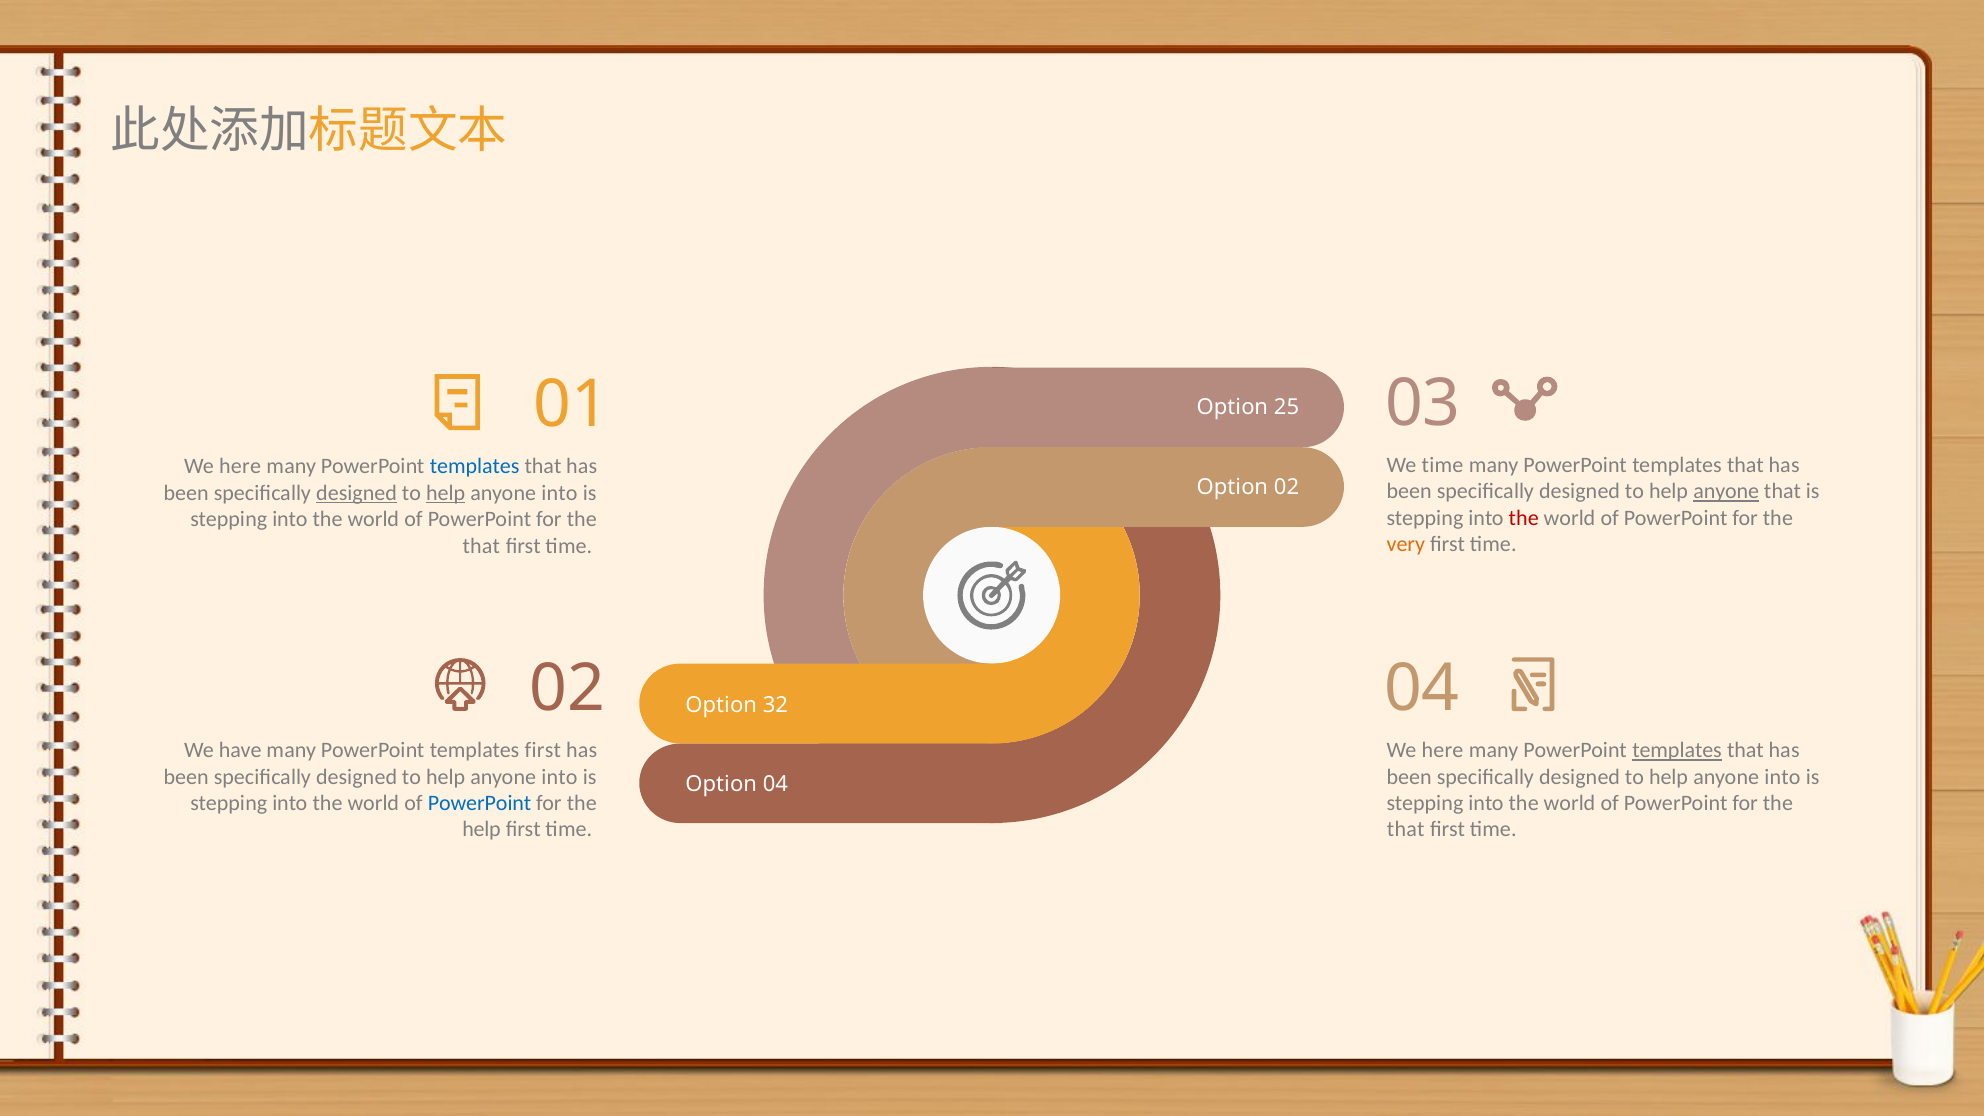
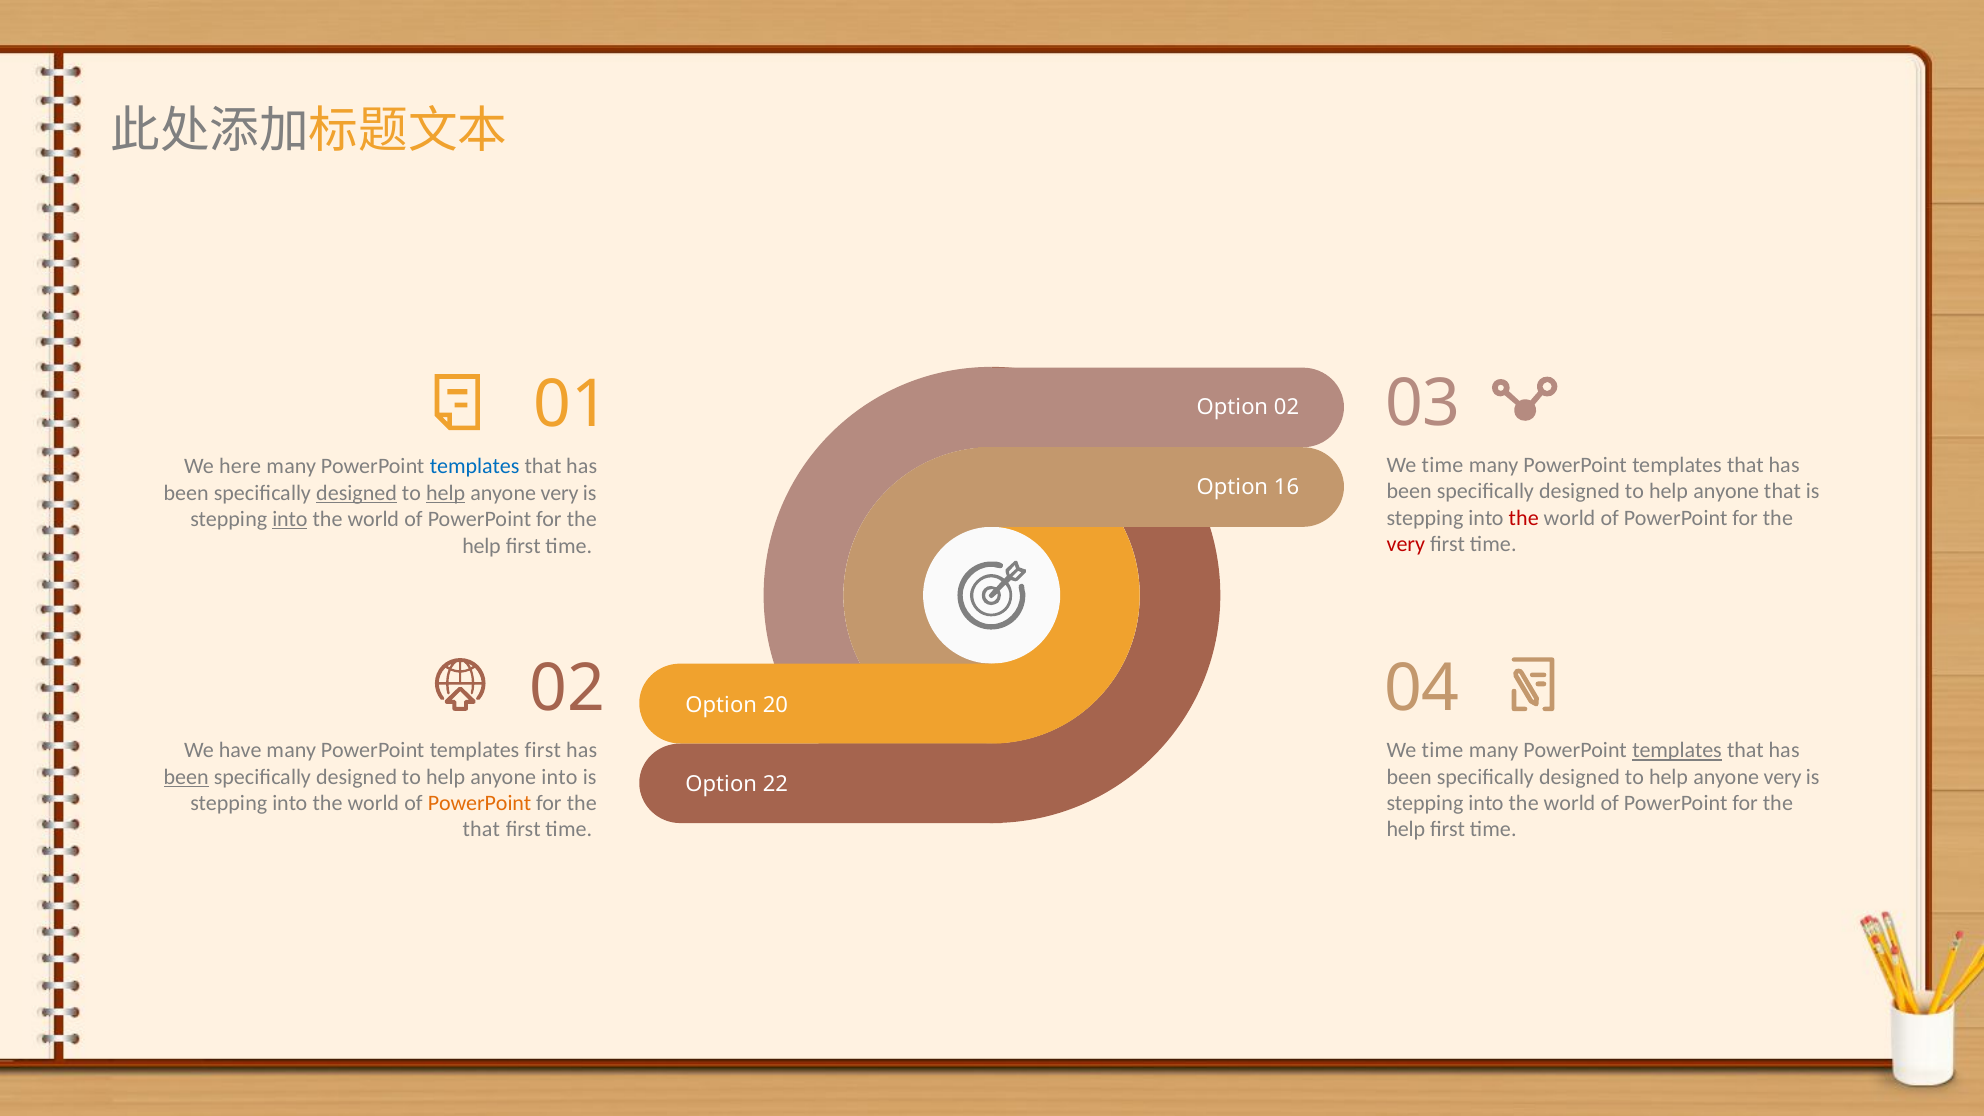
Option 25: 25 -> 02
Option 02: 02 -> 16
anyone at (1726, 492) underline: present -> none
into at (559, 493): into -> very
into at (290, 519) underline: none -> present
very at (1406, 544) colour: orange -> red
that at (481, 546): that -> help
32: 32 -> 20
here at (1443, 750): here -> time
been at (186, 777) underline: none -> present
into at (1782, 777): into -> very
Option 04: 04 -> 22
PowerPoint at (480, 803) colour: blue -> orange
help at (482, 830): help -> that
that at (1406, 830): that -> help
